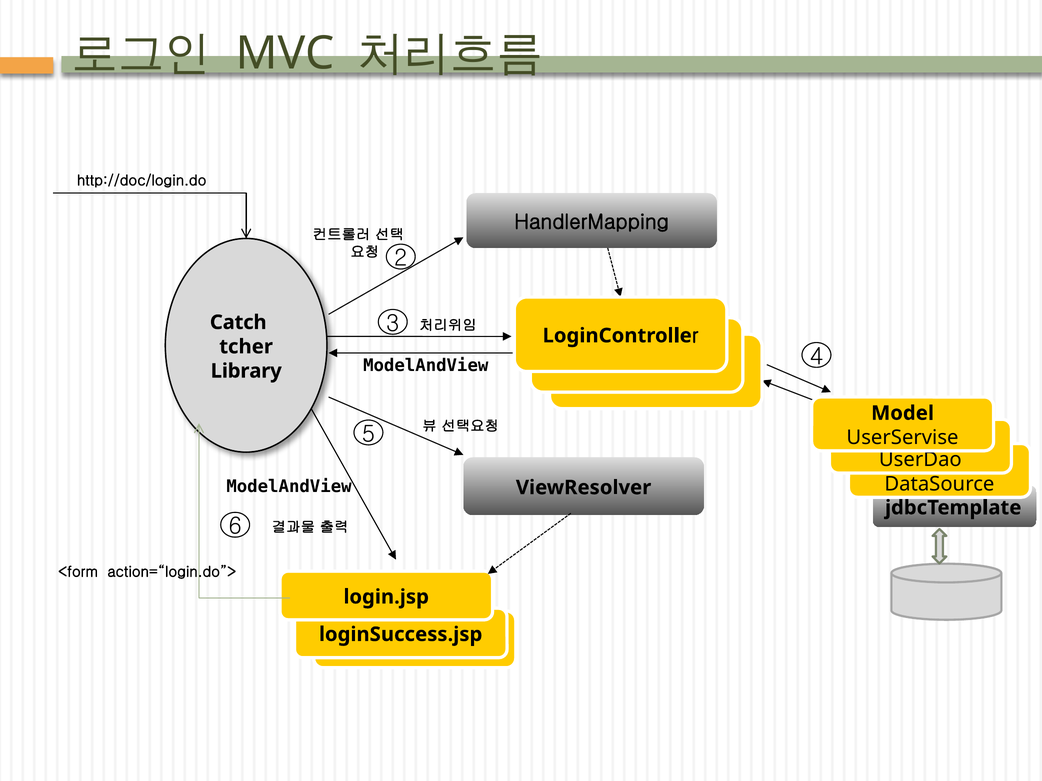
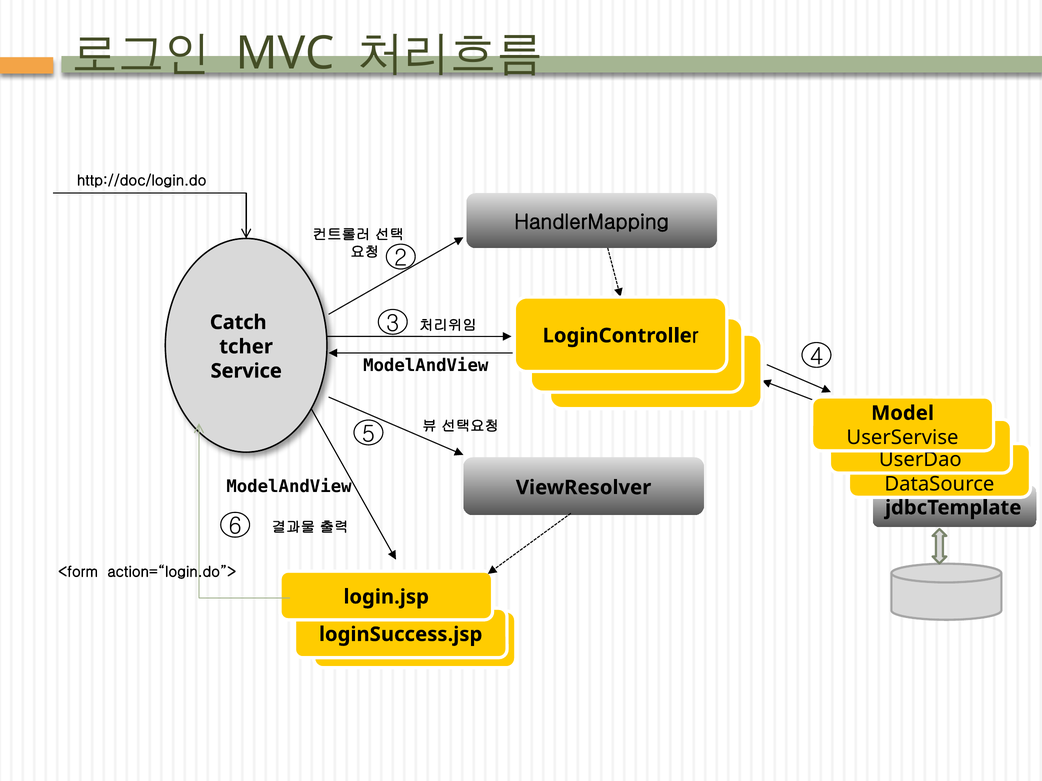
Library: Library -> Service
